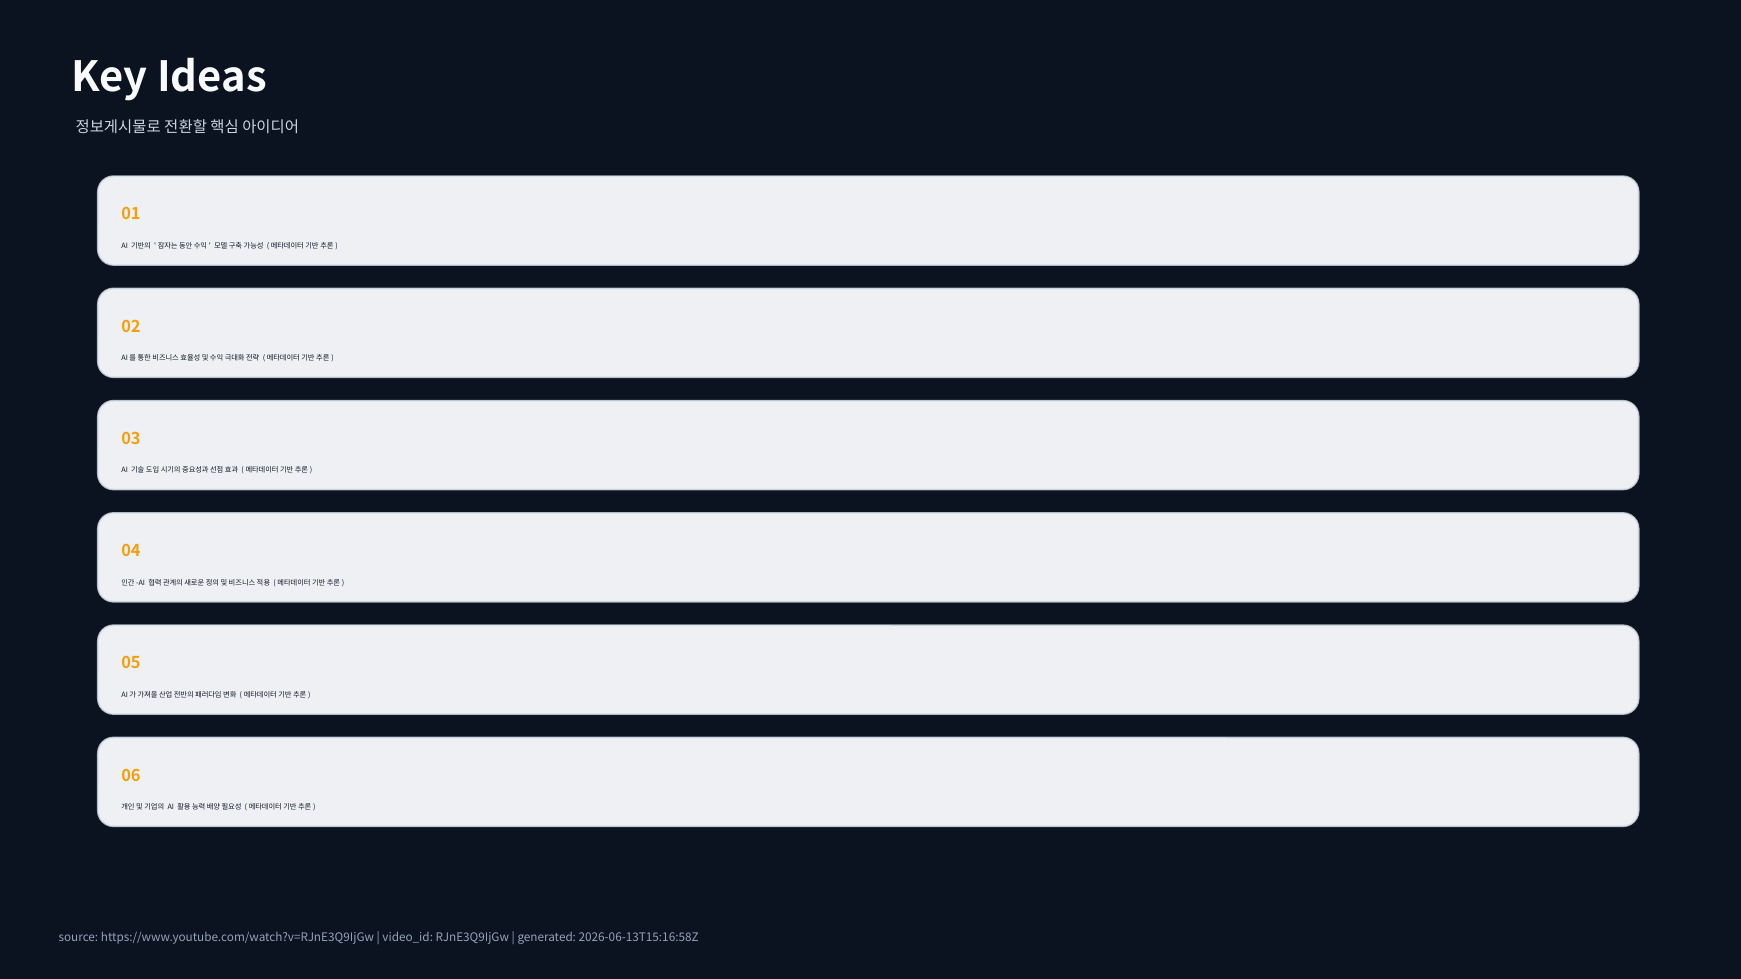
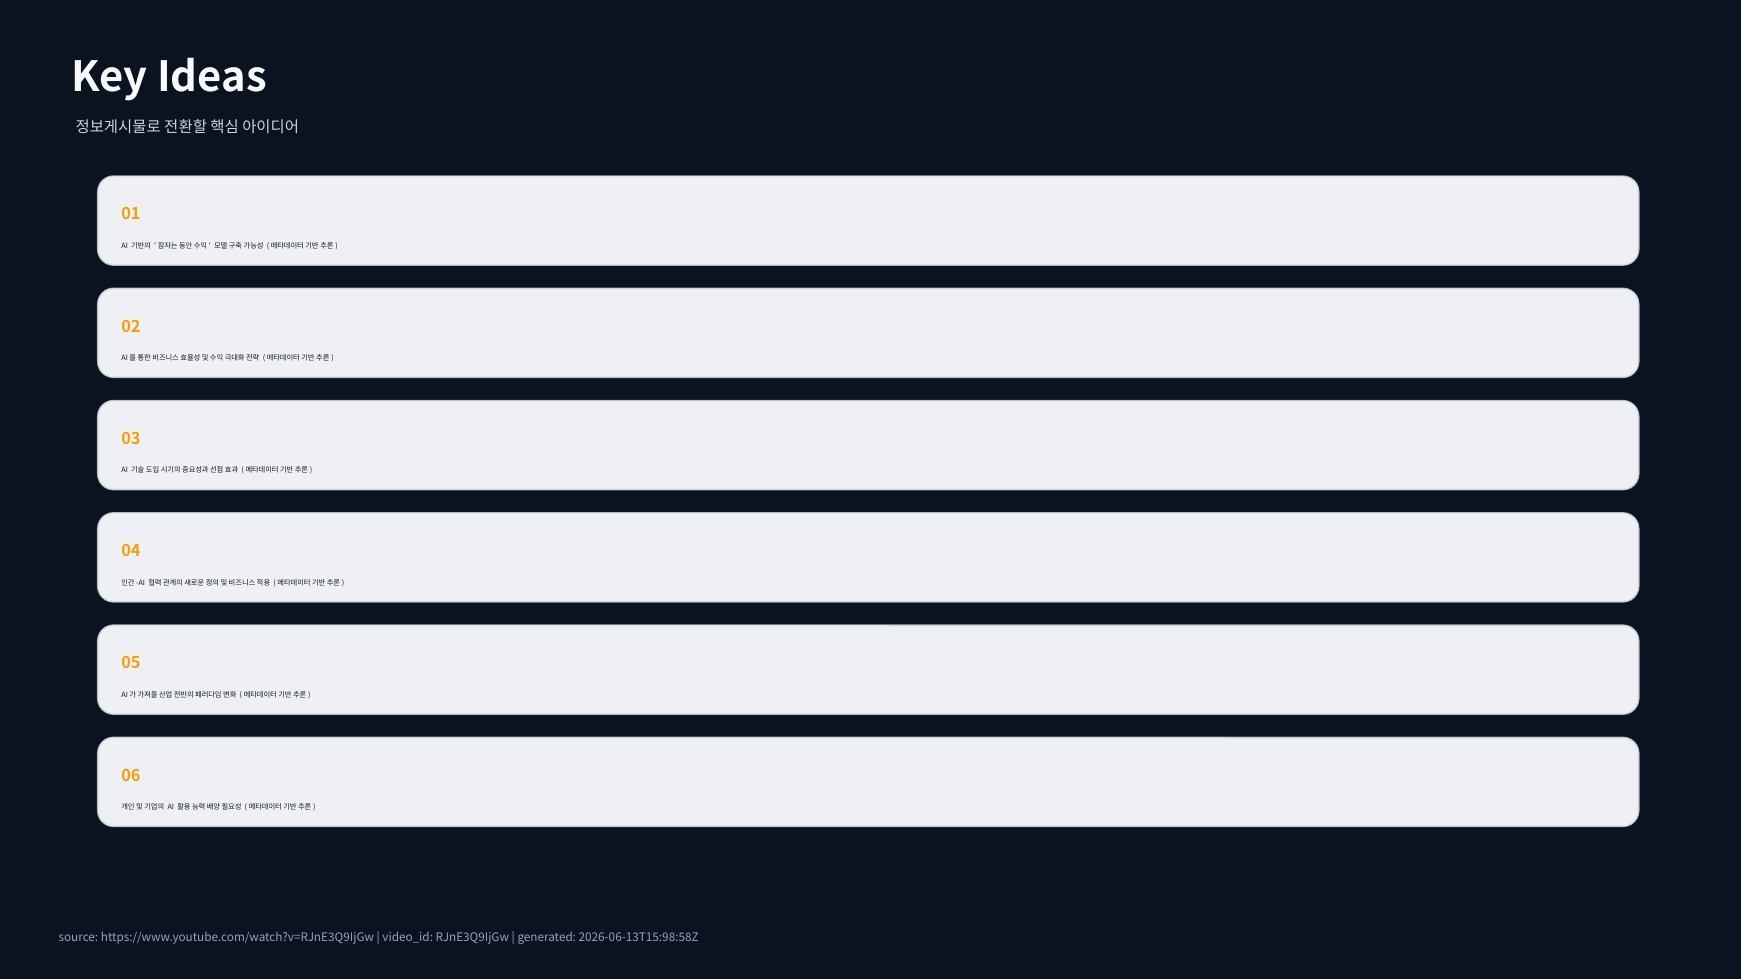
2026-06-13T15:16:58Z: 2026-06-13T15:16:58Z -> 2026-06-13T15:98:58Z
